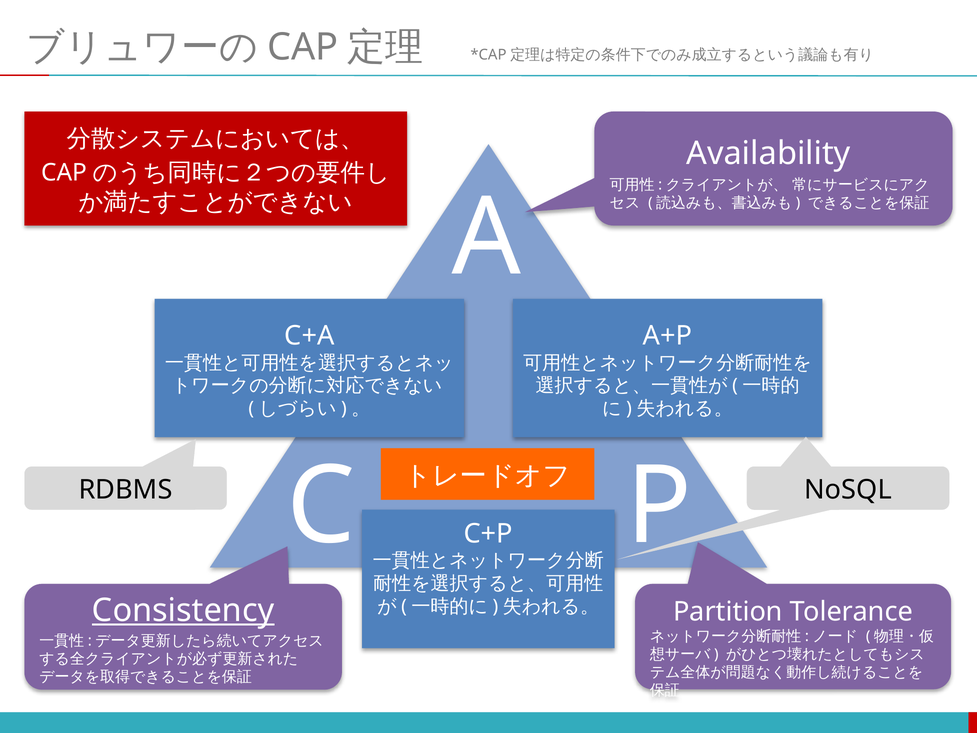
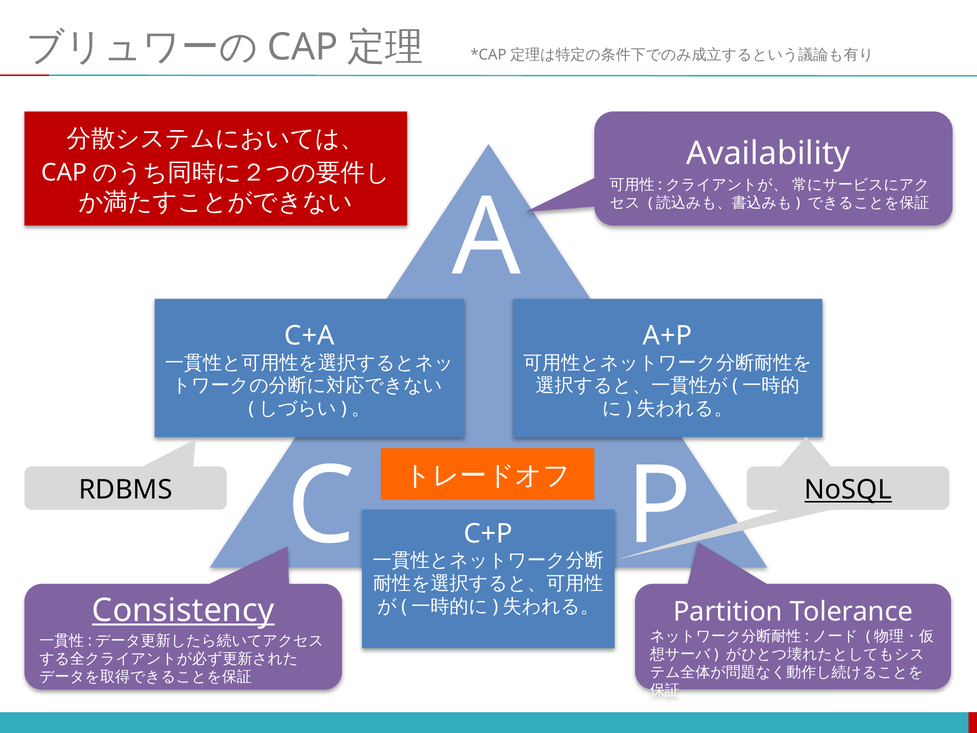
NoSQL underline: none -> present
